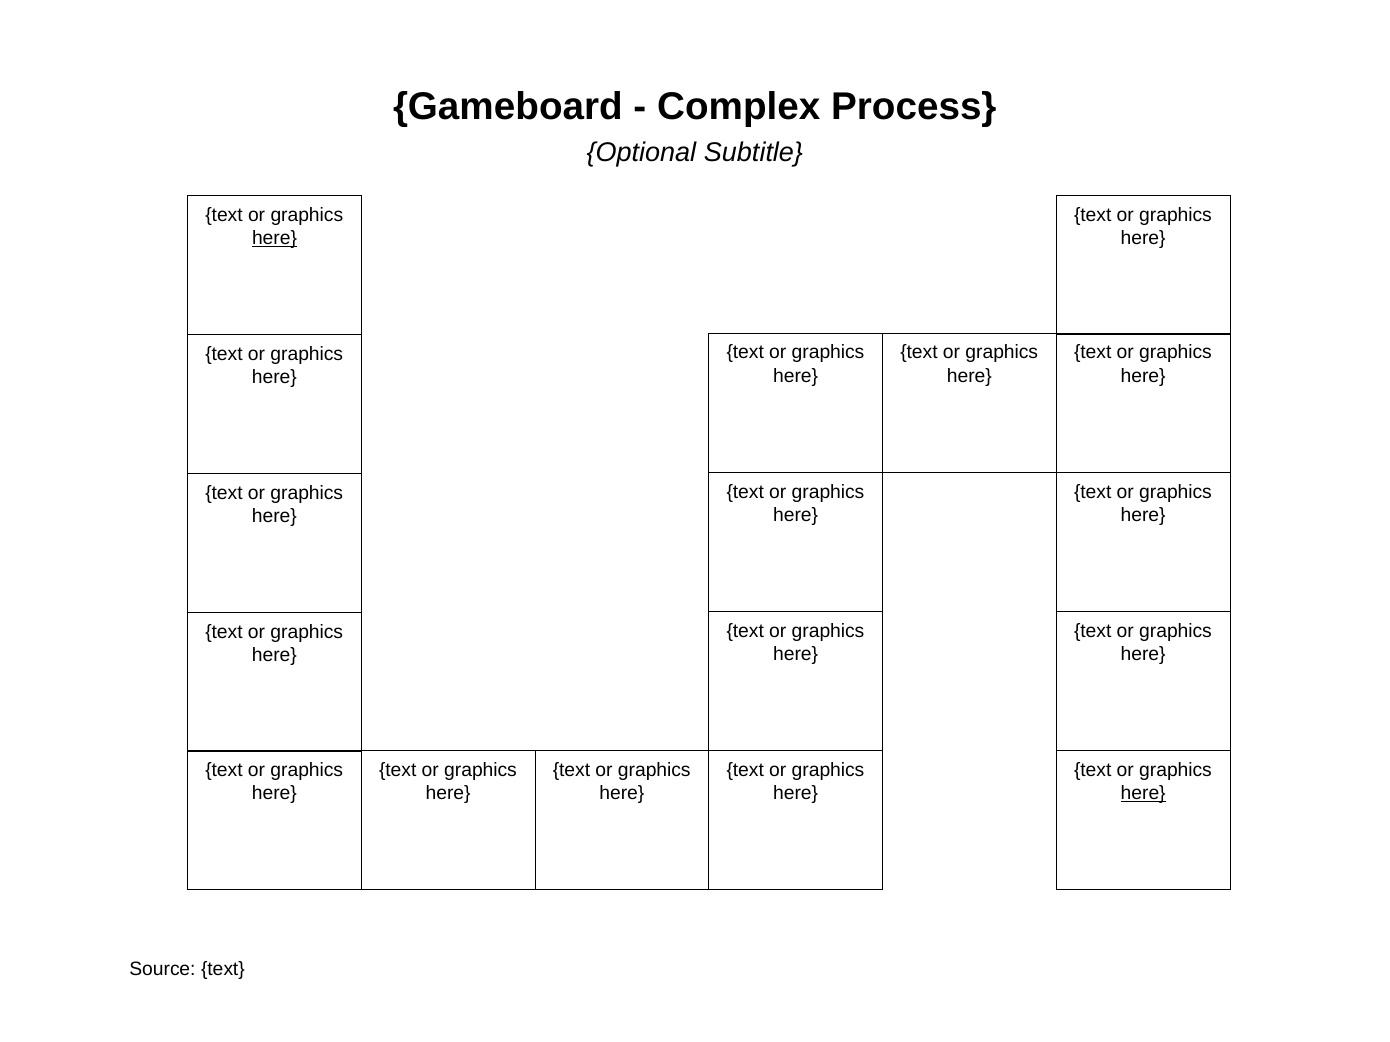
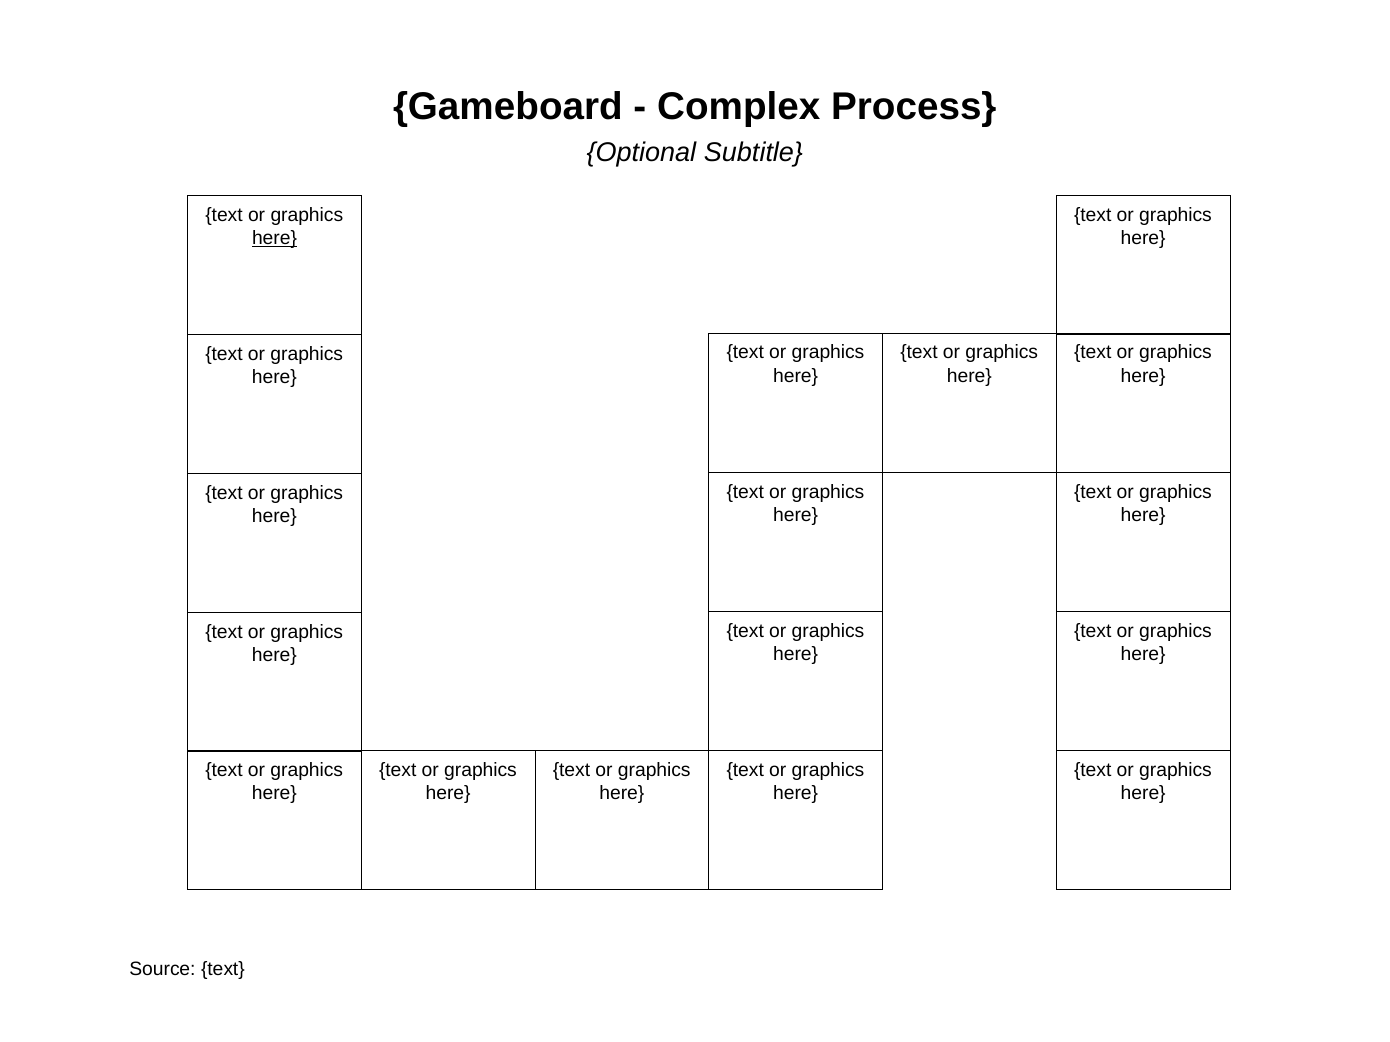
here at (1143, 794) underline: present -> none
